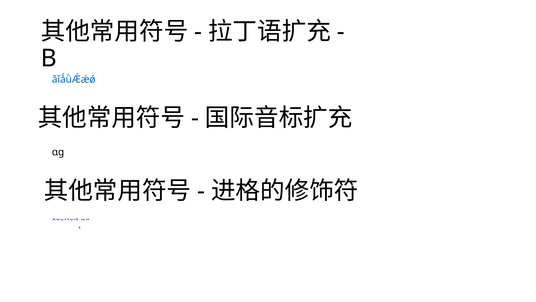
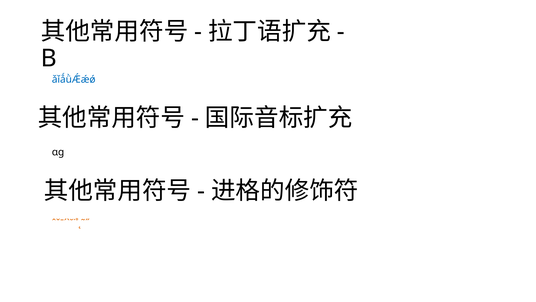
ˆˇˉˊˋ˘˙˚˛˜˝ colour: purple -> orange
